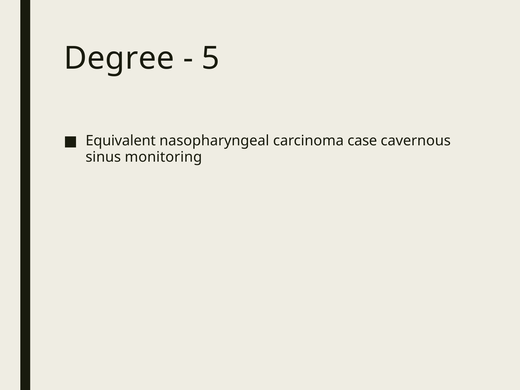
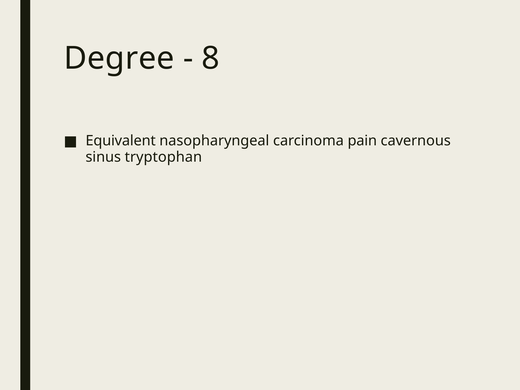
5: 5 -> 8
case: case -> pain
monitoring: monitoring -> tryptophan
